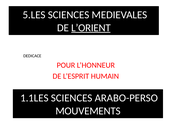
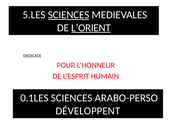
SCIENCES at (69, 15) underline: none -> present
1.1LES: 1.1LES -> 0.1LES
MOUVEMENTS: MOUVEMENTS -> DÉVELOPPENT
